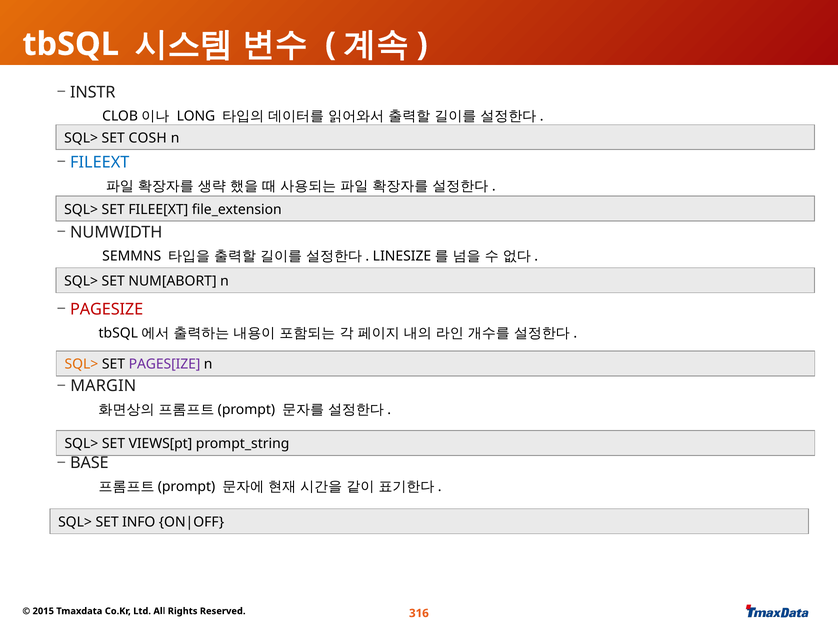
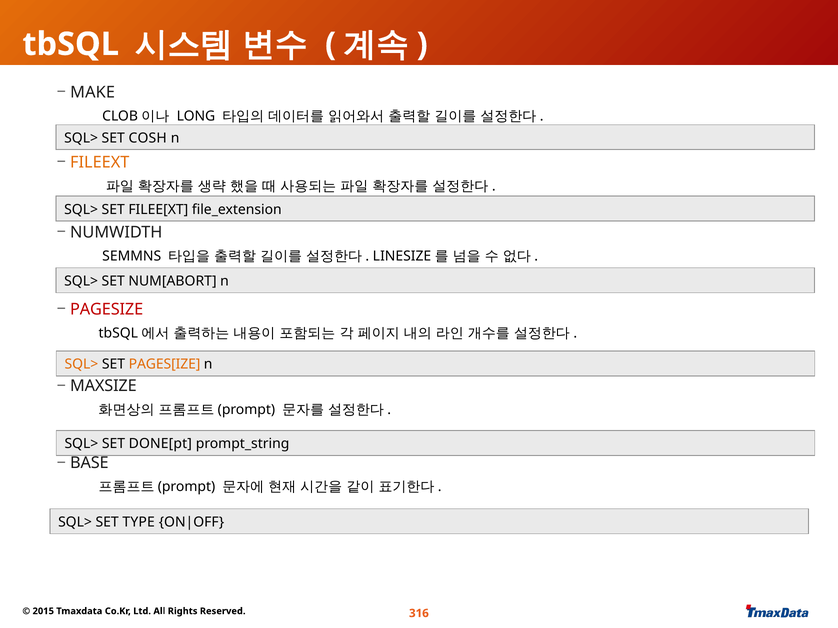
INSTR: INSTR -> MAKE
FILEEXT colour: blue -> orange
PAGES[IZE colour: purple -> orange
MARGIN: MARGIN -> MAXSIZE
VIEWS[pt: VIEWS[pt -> DONE[pt
INFO: INFO -> TYPE
